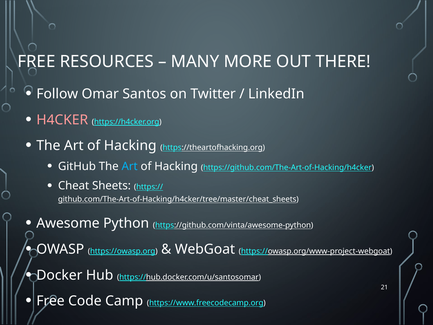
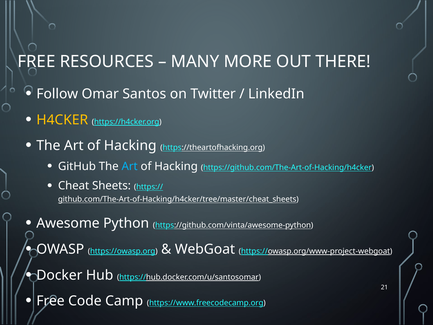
H4CKER colour: pink -> yellow
